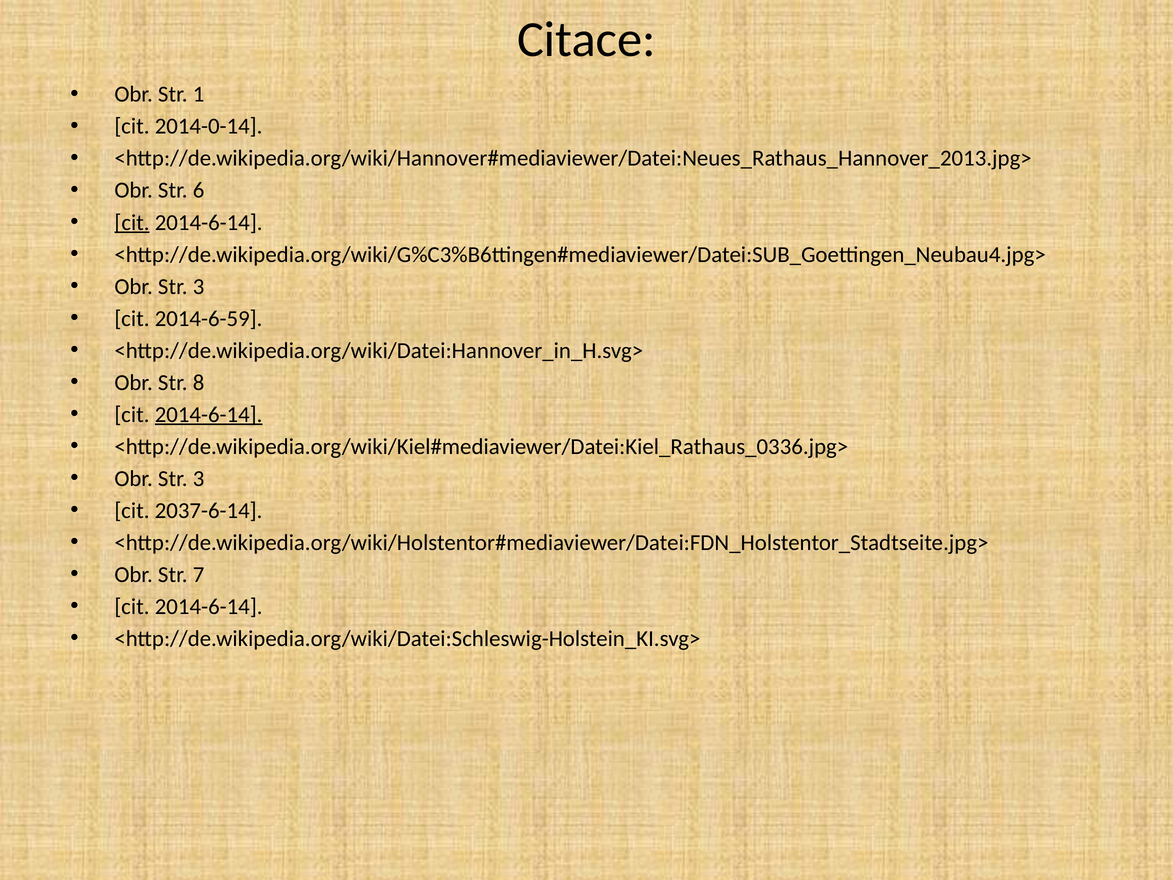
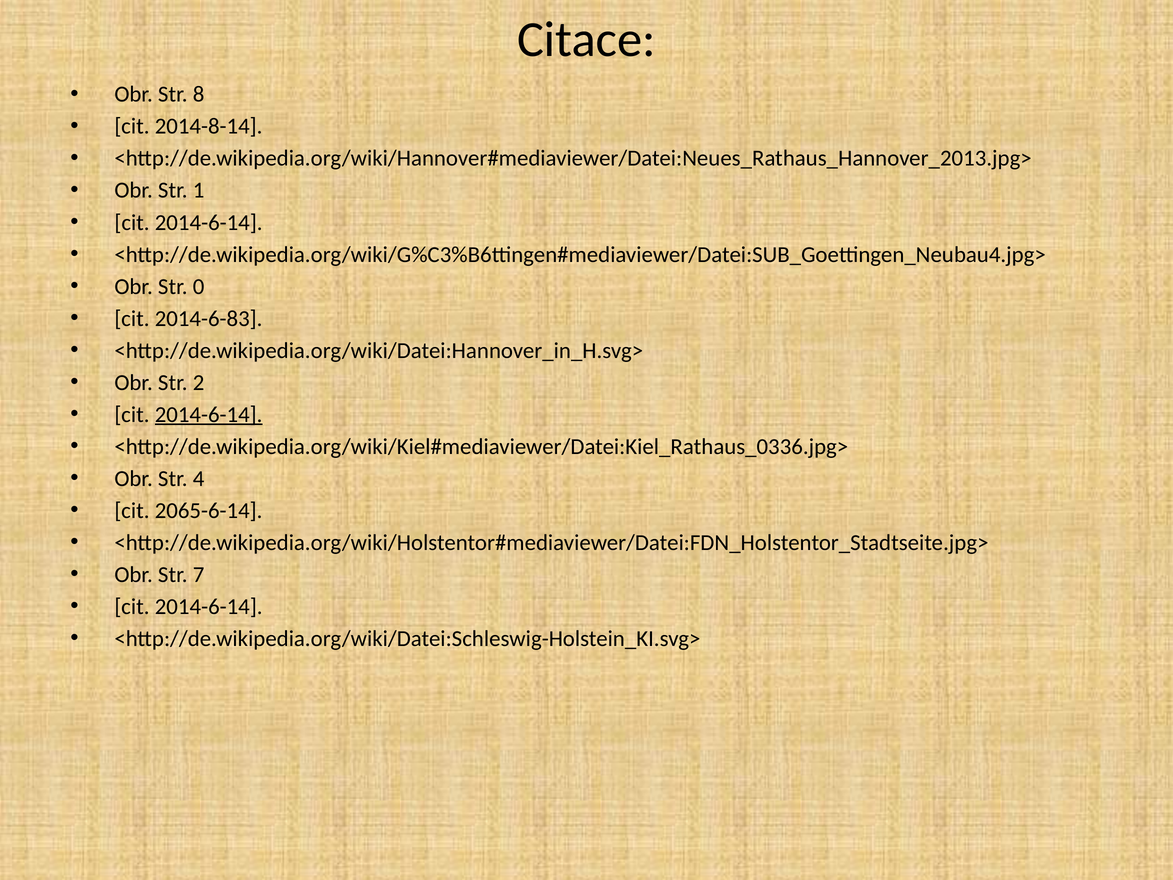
1: 1 -> 8
2014-0-14: 2014-0-14 -> 2014-8-14
6: 6 -> 1
cit at (132, 222) underline: present -> none
3 at (199, 286): 3 -> 0
2014-6-59: 2014-6-59 -> 2014-6-83
8: 8 -> 2
3 at (199, 478): 3 -> 4
2037-6-14: 2037-6-14 -> 2065-6-14
